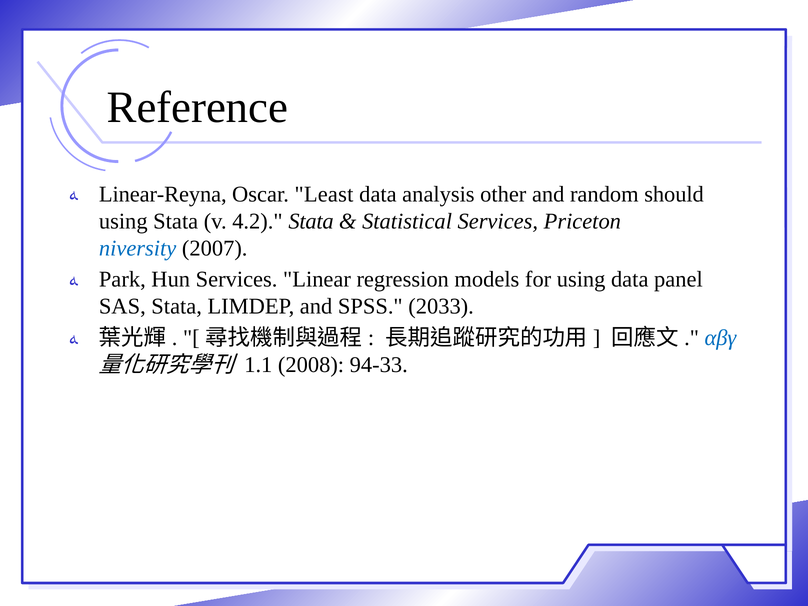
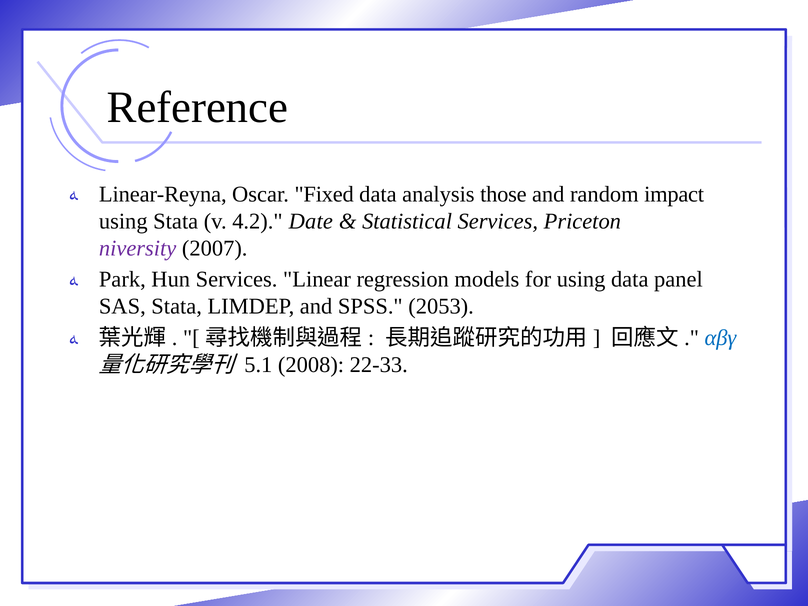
Least: Least -> Fixed
other: other -> those
should: should -> impact
4.2 Stata: Stata -> Date
niversity colour: blue -> purple
2033: 2033 -> 2053
1.1: 1.1 -> 5.1
94-33: 94-33 -> 22-33
